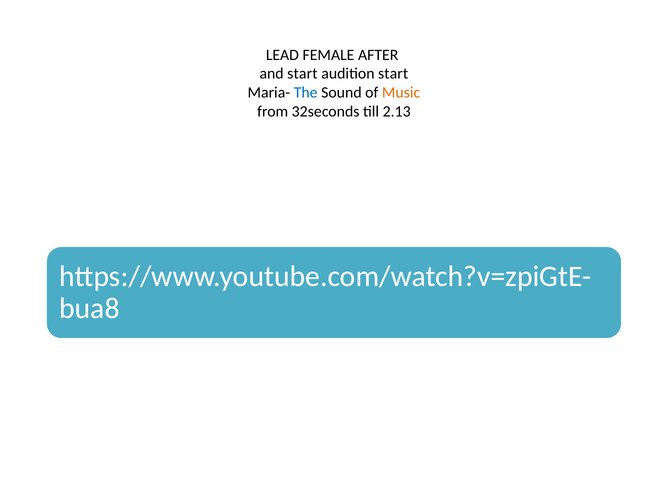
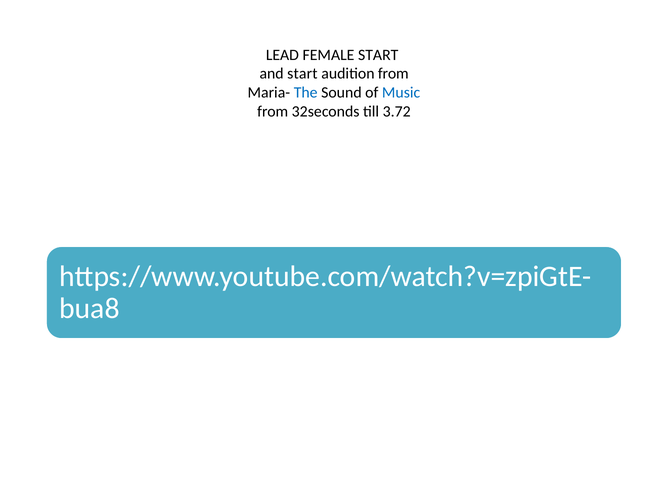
FEMALE AFTER: AFTER -> START
audition start: start -> from
Music colour: orange -> blue
2.13: 2.13 -> 3.72
